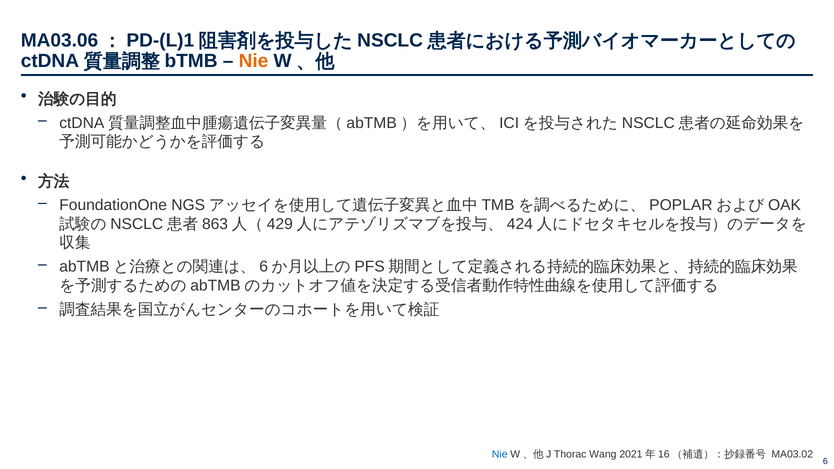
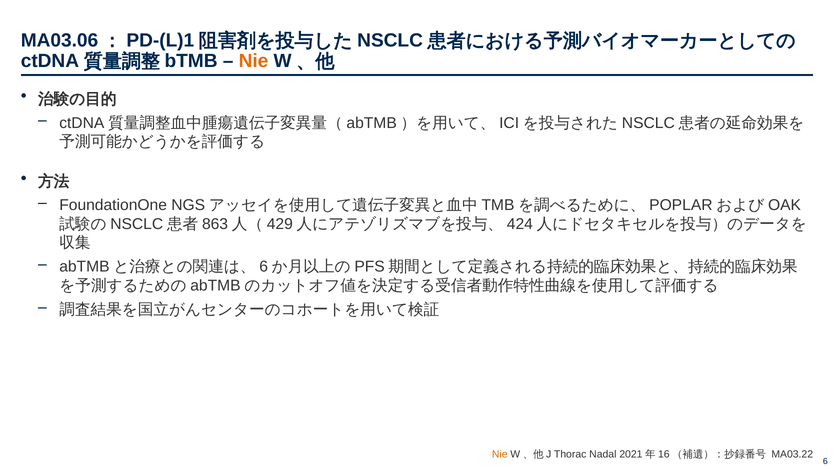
Nie at (500, 454) colour: blue -> orange
Wang: Wang -> Nadal
MA03.02: MA03.02 -> MA03.22
